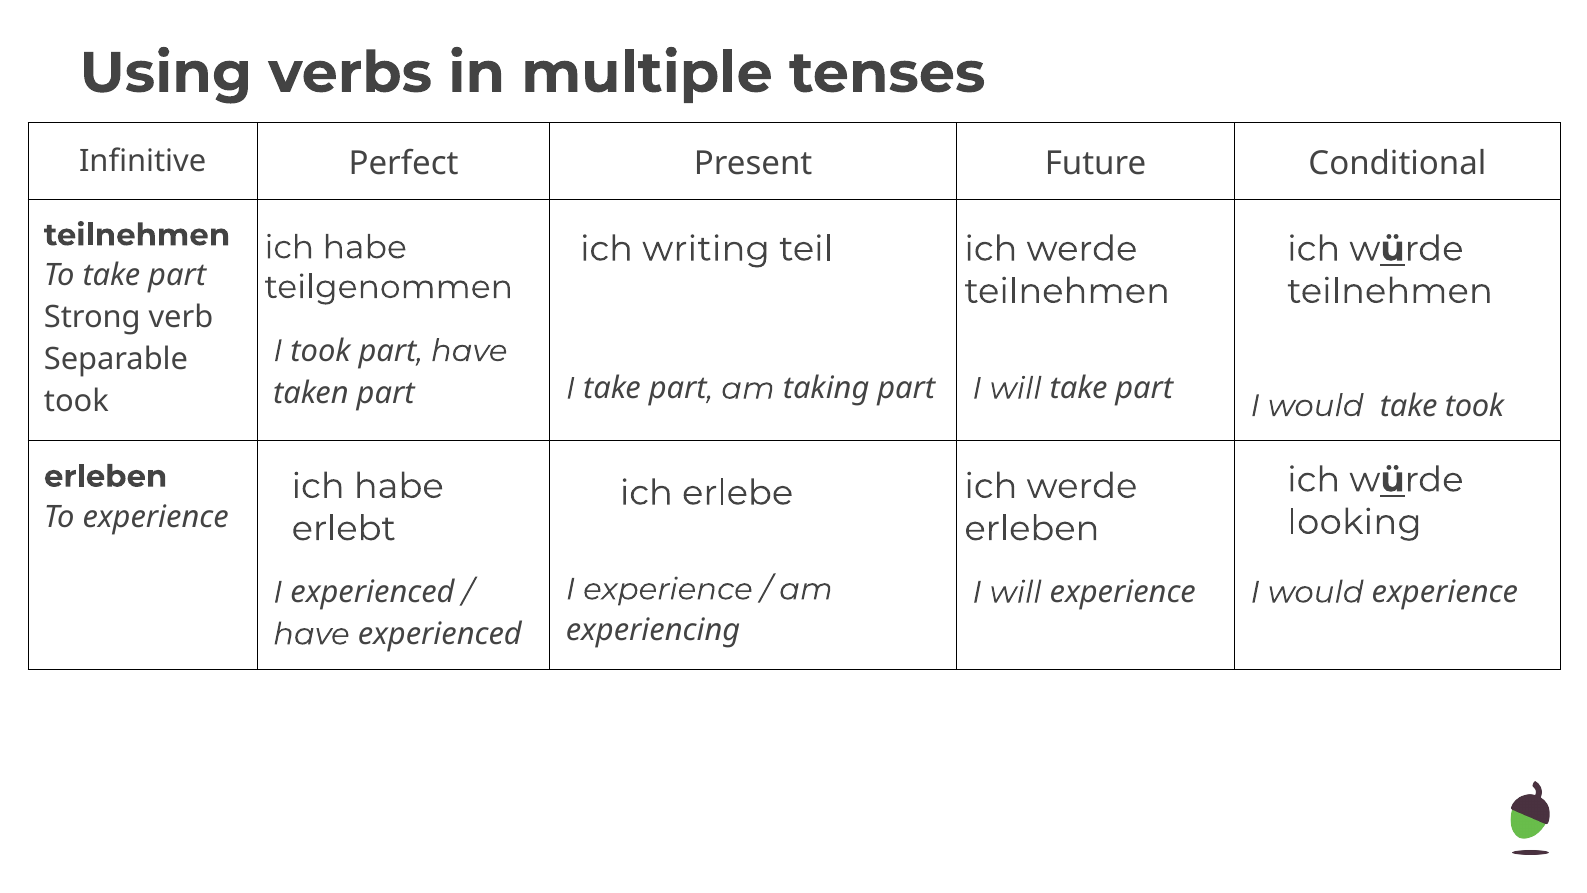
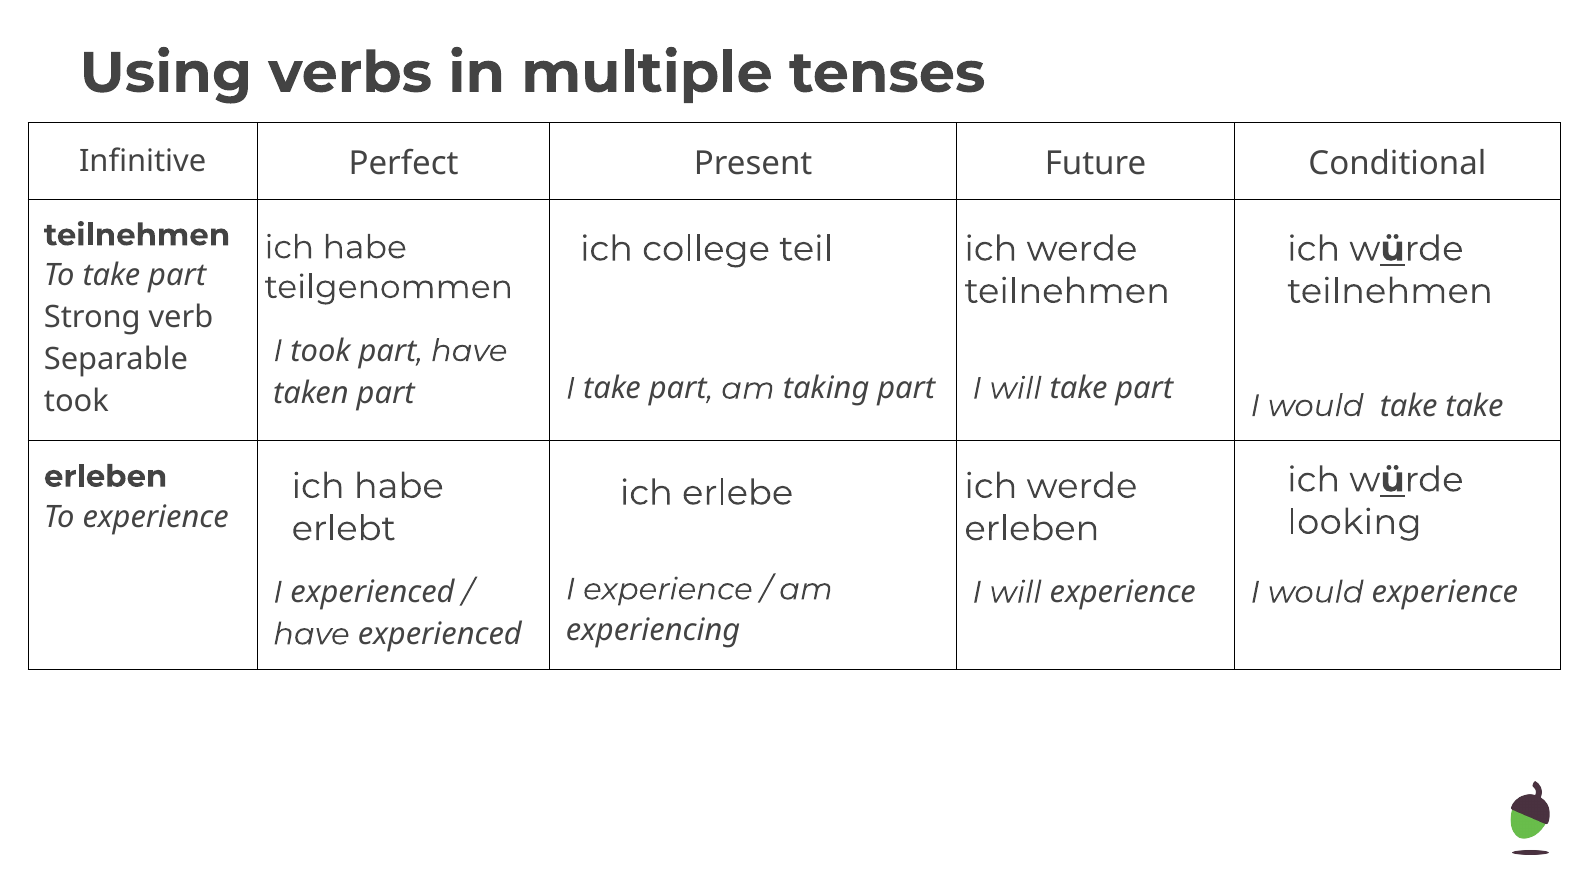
writing: writing -> college
take took: took -> take
